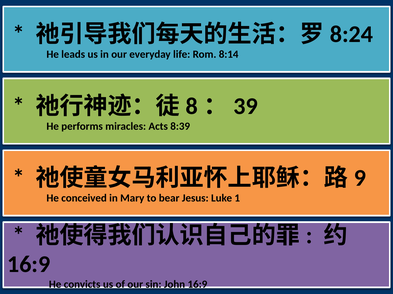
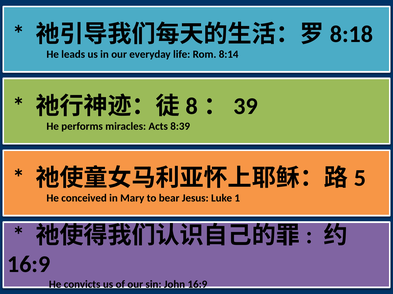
8:24: 8:24 -> 8:18
9: 9 -> 5
